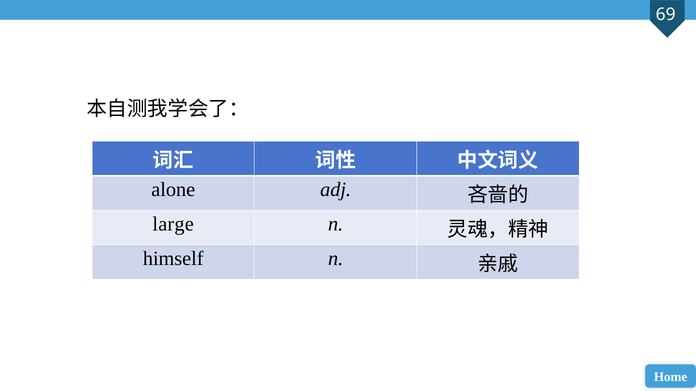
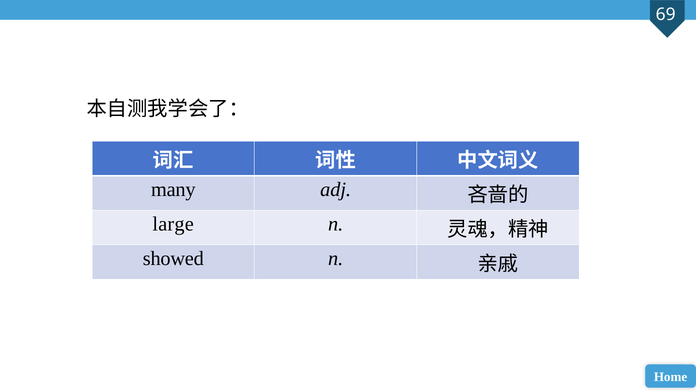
alone: alone -> many
himself: himself -> showed
